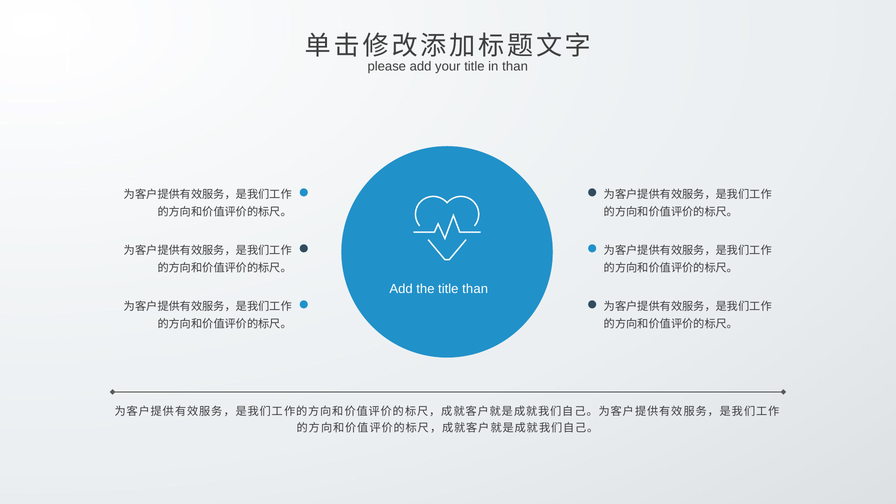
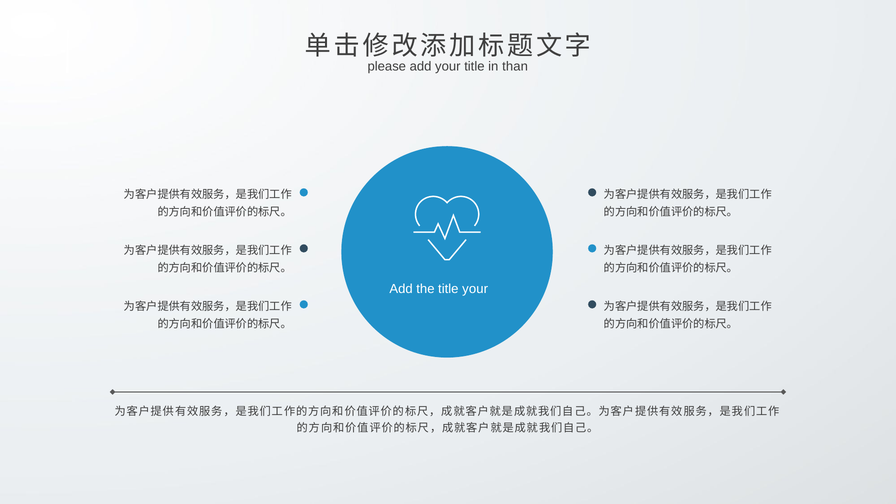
title than: than -> your
